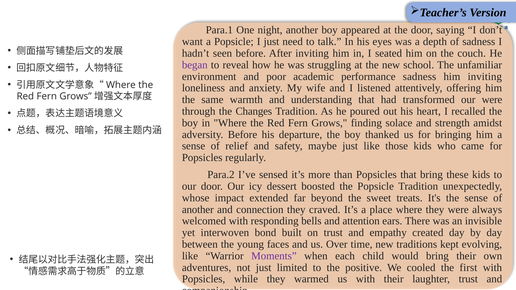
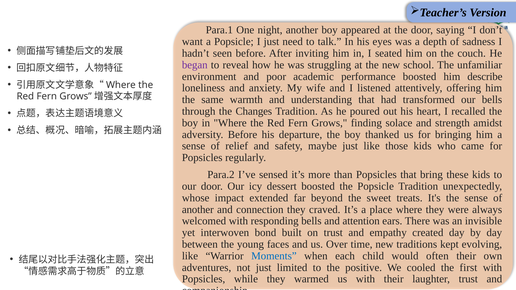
performance sadness: sadness -> boosted
him inviting: inviting -> describe
our were: were -> bells
Moments colour: purple -> blue
would bring: bring -> often
